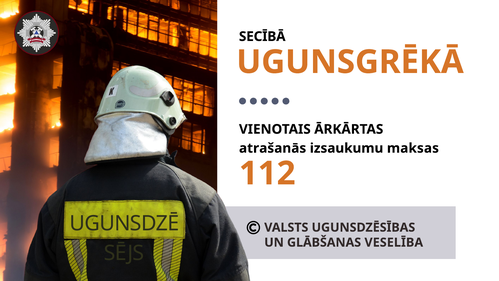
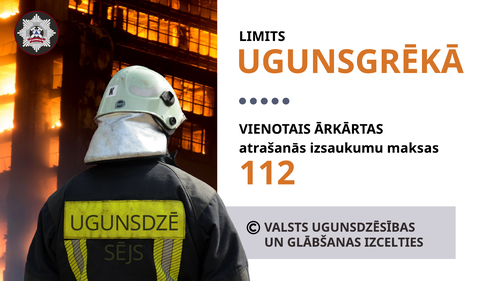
SECĪBĀ: SECĪBĀ -> LIMITS
VESELĪBA: VESELĪBA -> IZCELTIES
